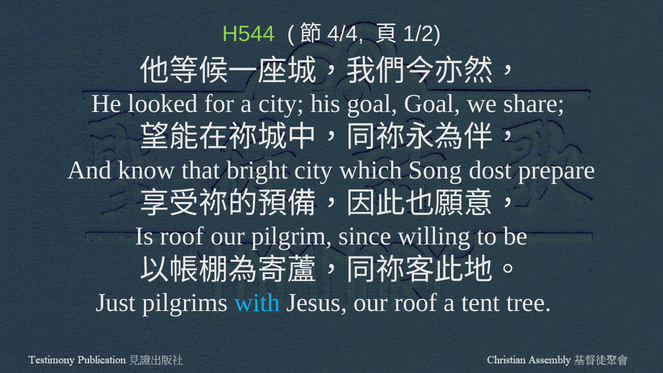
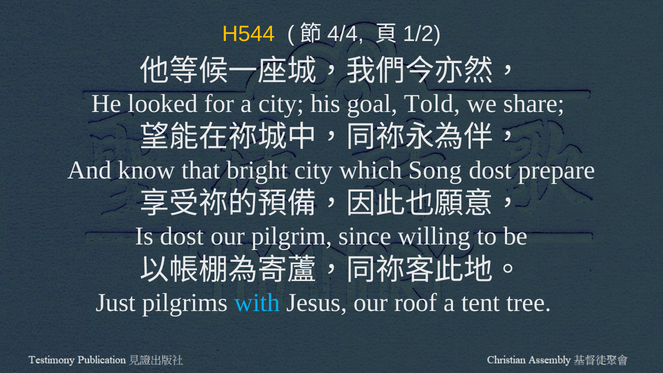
H544 colour: light green -> yellow
goal Goal: Goal -> Told
Is roof: roof -> dost
